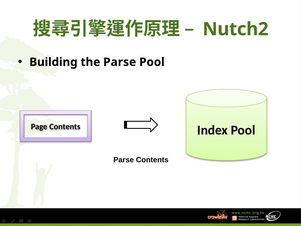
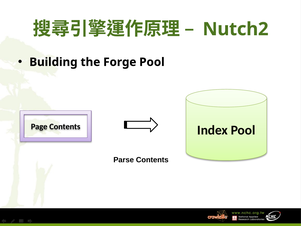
the Parse: Parse -> Forge
